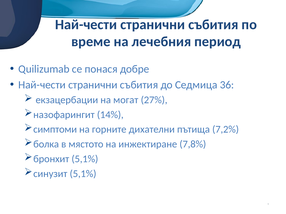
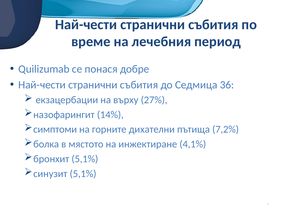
могат: могат -> върху
7,8%: 7,8% -> 4,1%
